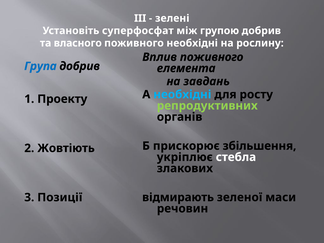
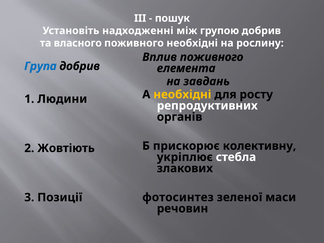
зелені: зелені -> пошук
суперфосфат: суперфосфат -> надходженні
необхідні at (182, 94) colour: light blue -> yellow
Проекту: Проекту -> Людини
репродуктивних colour: light green -> white
збільшення: збільшення -> колективну
відмирають: відмирають -> фотосинтез
